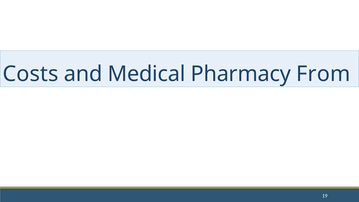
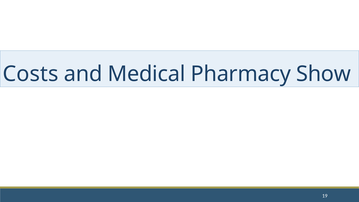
From: From -> Show
